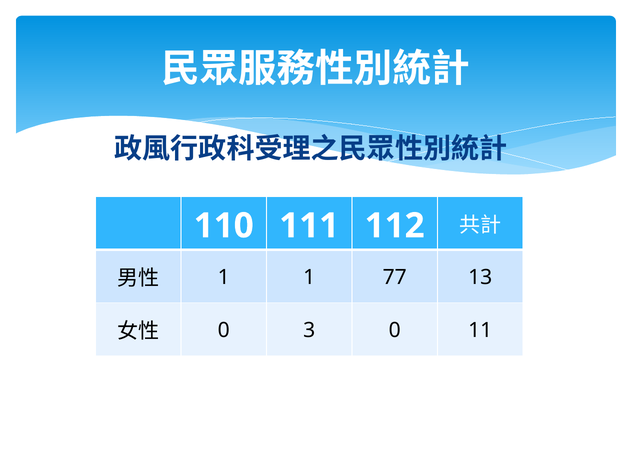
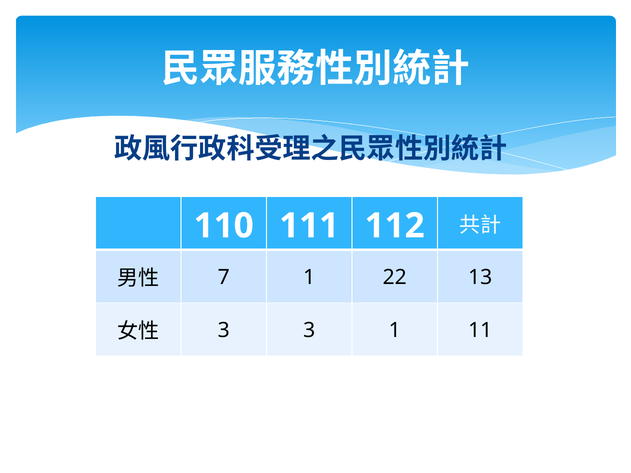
1 at (224, 278): 1 -> 7
77: 77 -> 22
0 at (224, 331): 0 -> 3
3 0: 0 -> 1
